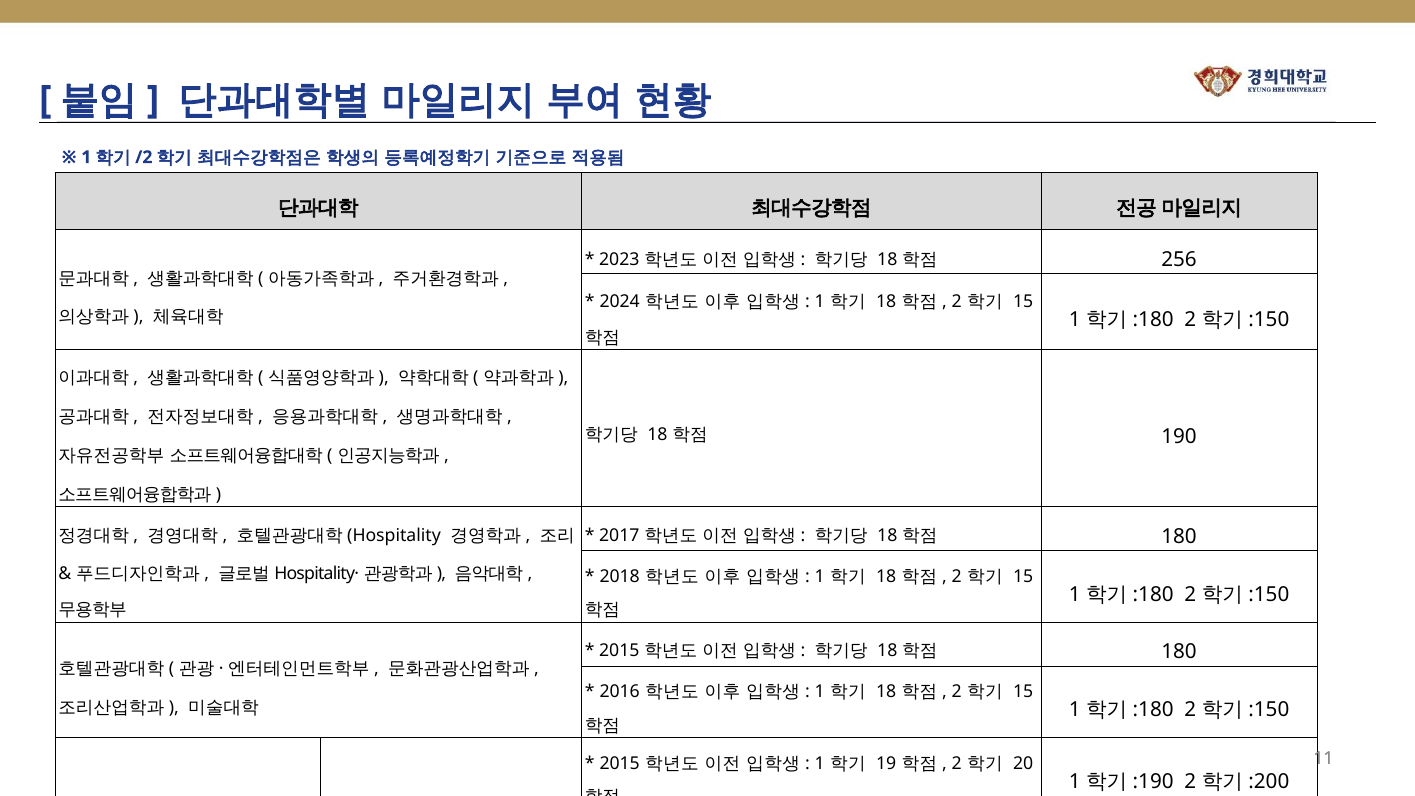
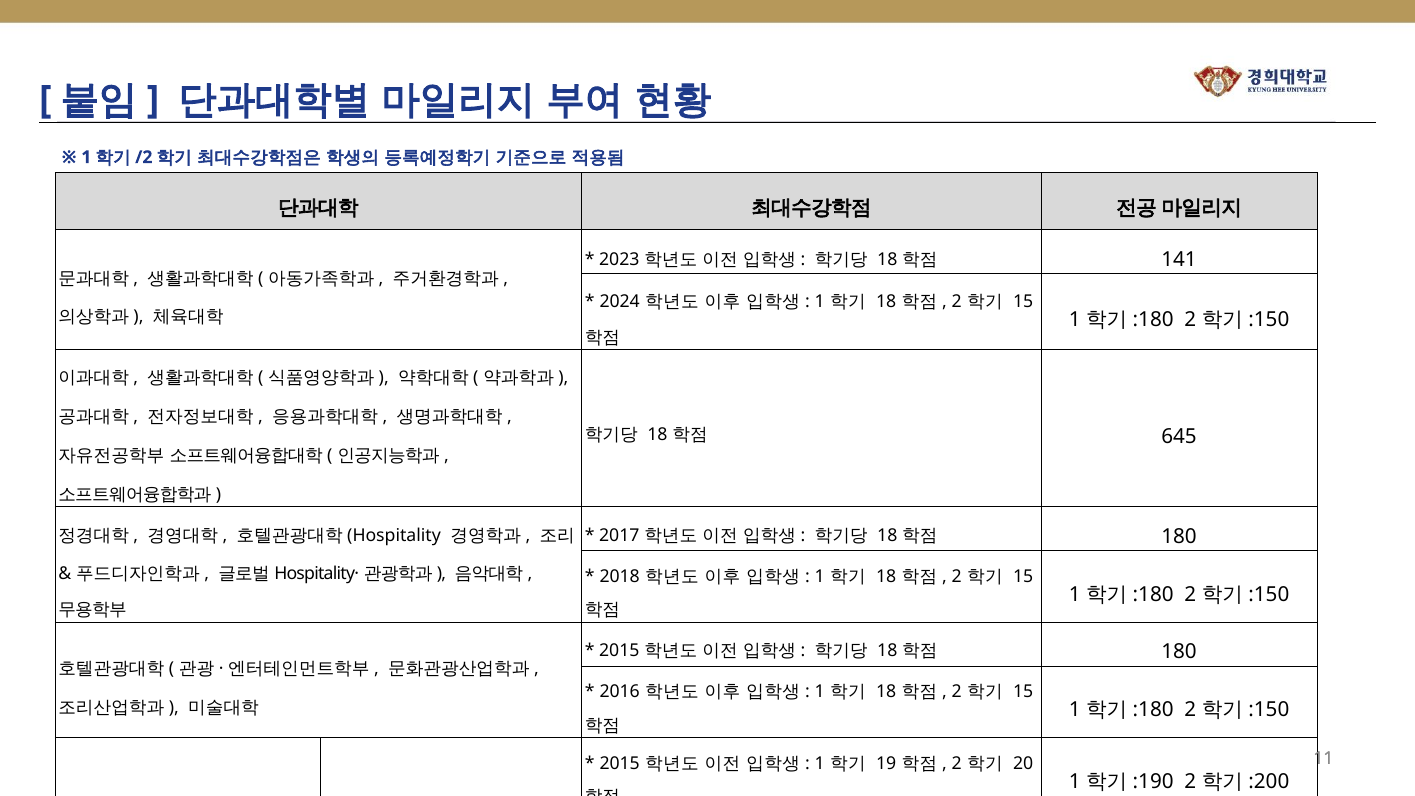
256: 256 -> 141
190: 190 -> 645
